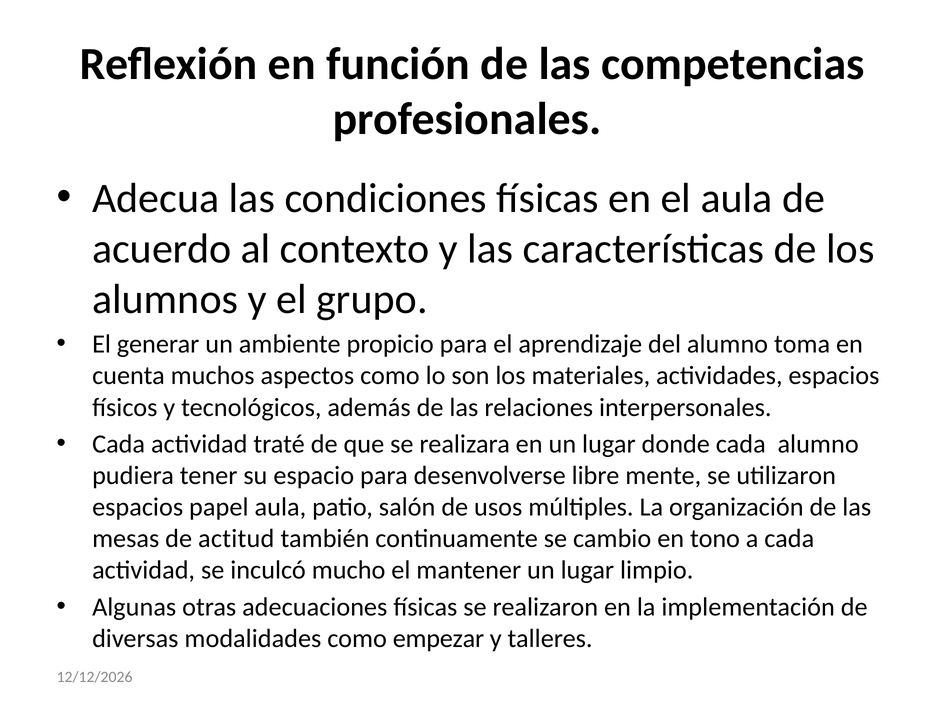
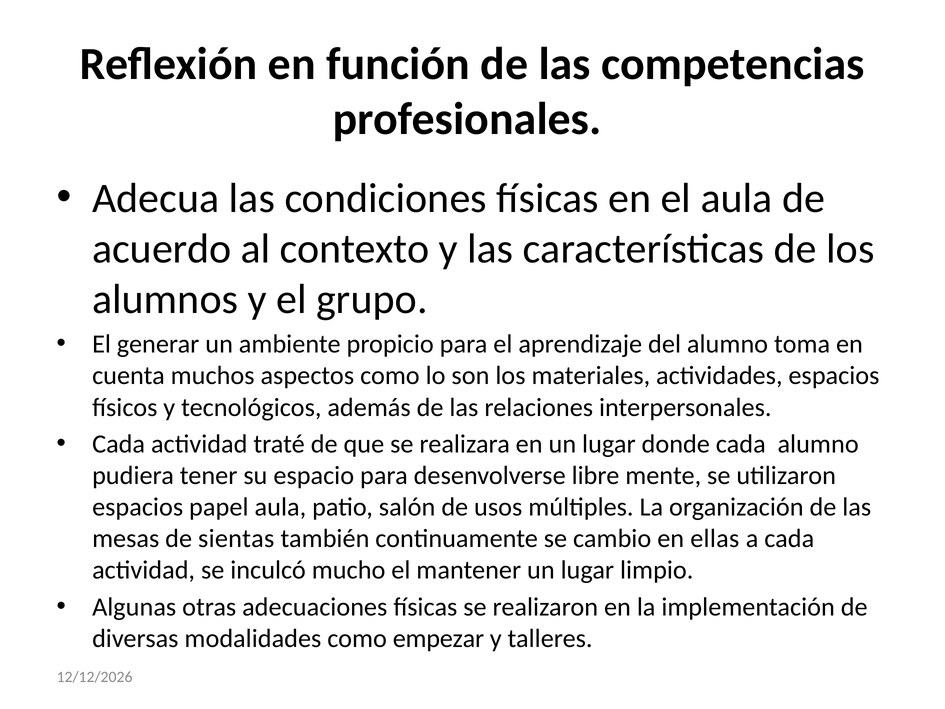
actitud: actitud -> sientas
tono: tono -> ellas
